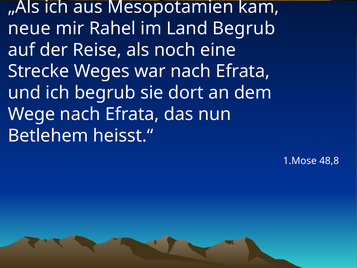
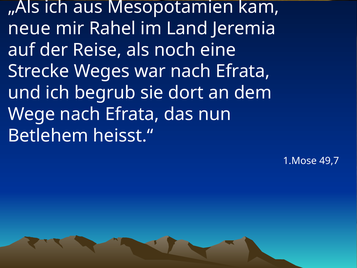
Land Begrub: Begrub -> Jeremia
48,8: 48,8 -> 49,7
